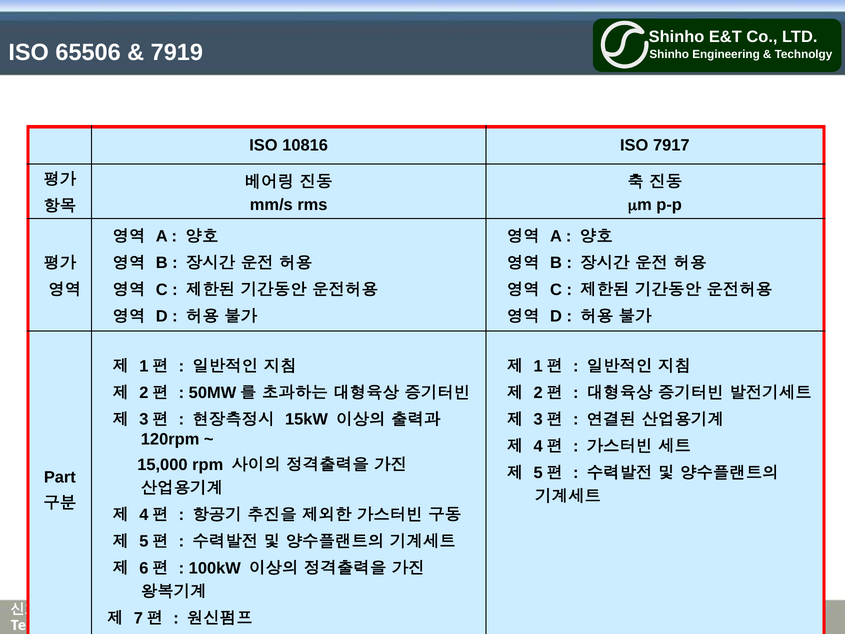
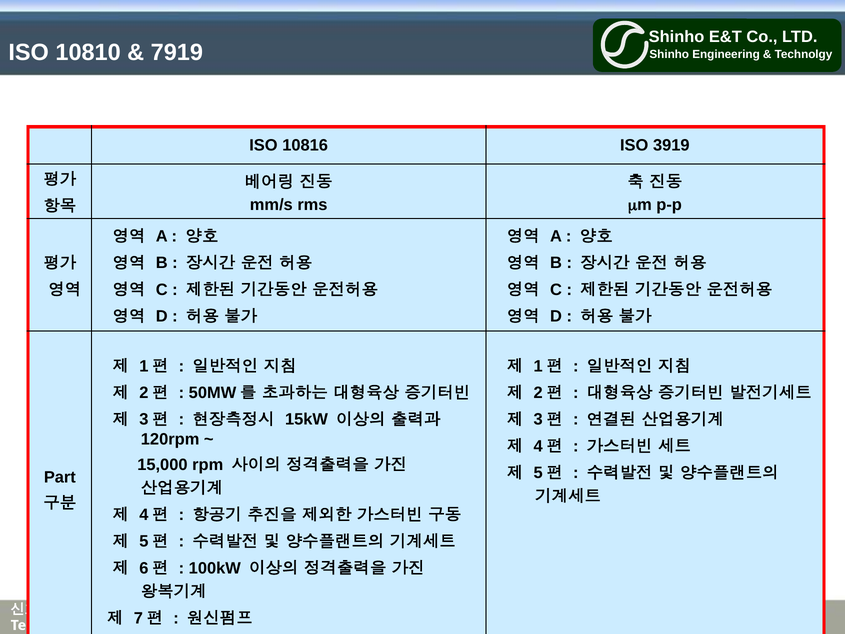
65506: 65506 -> 10810
7917: 7917 -> 3919
